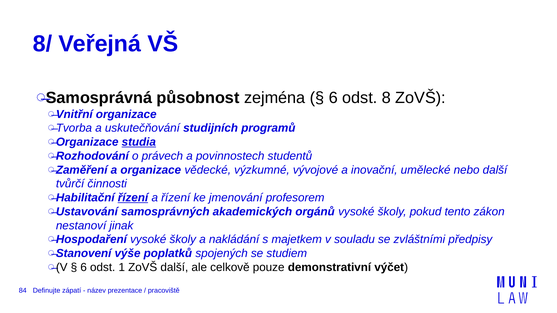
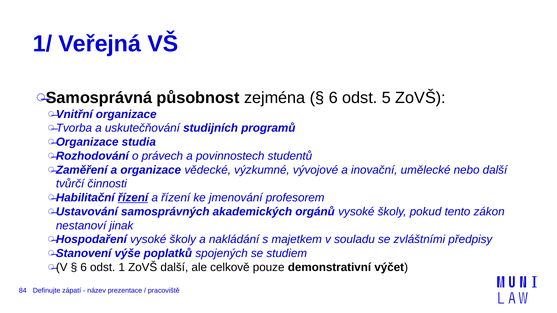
8/: 8/ -> 1/
8: 8 -> 5
studia underline: present -> none
